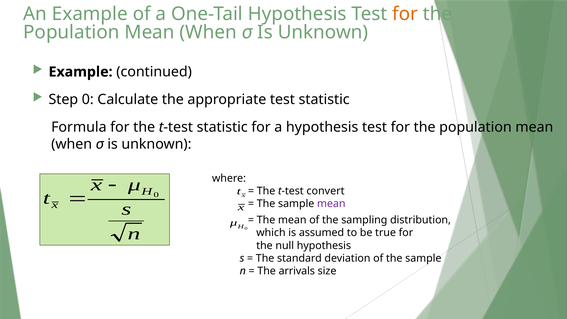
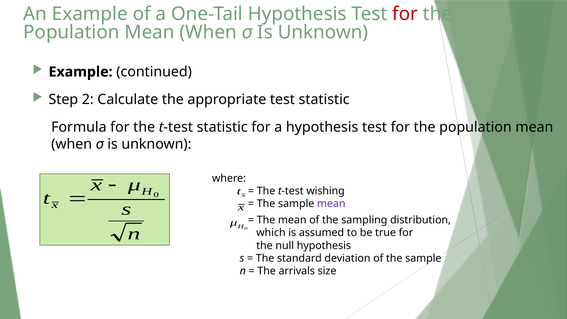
for at (405, 14) colour: orange -> red
Step 0: 0 -> 2
convert: convert -> wishing
